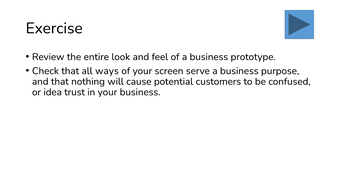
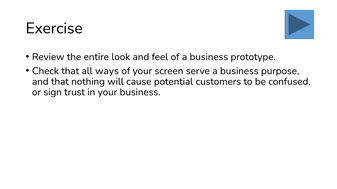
idea: idea -> sign
